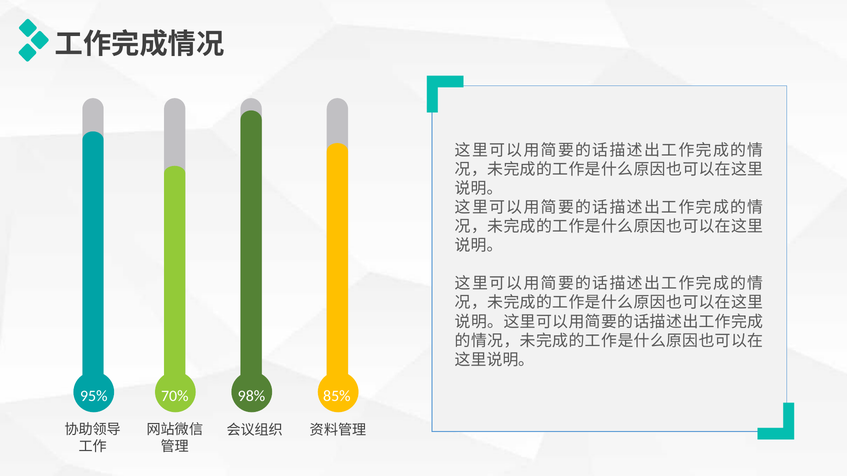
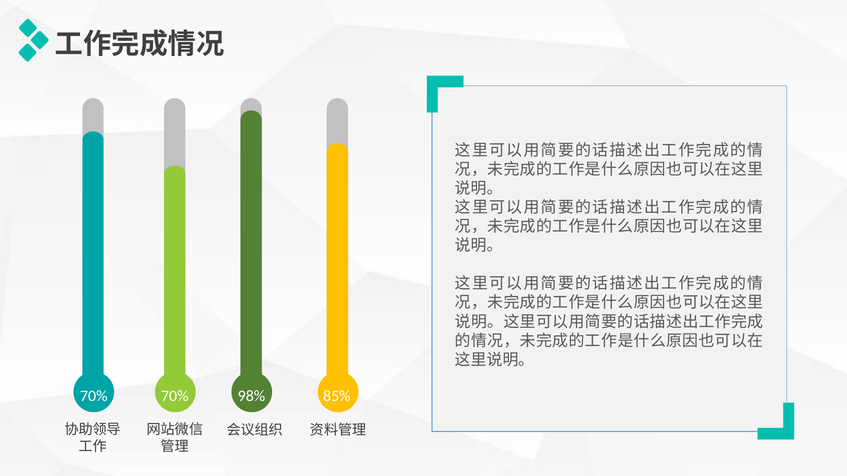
95% at (94, 396): 95% -> 70%
